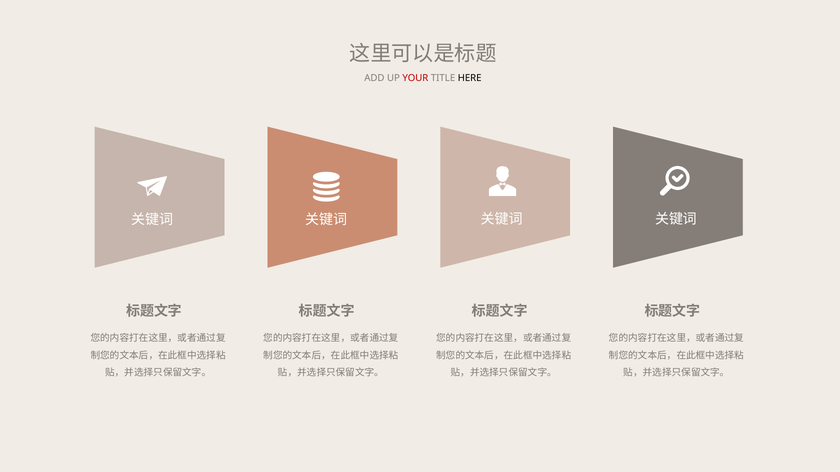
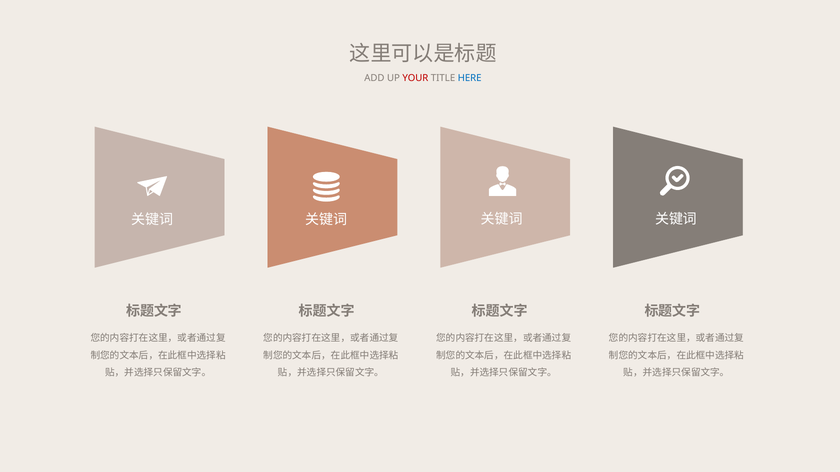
HERE colour: black -> blue
